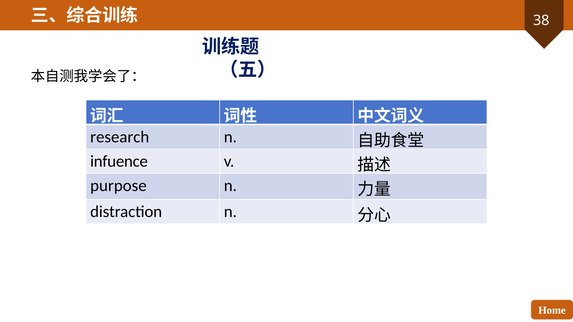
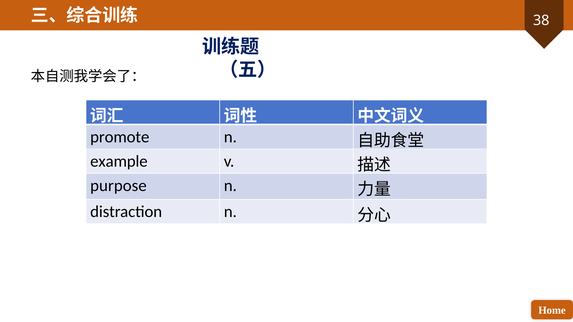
research: research -> promote
infuence: infuence -> example
